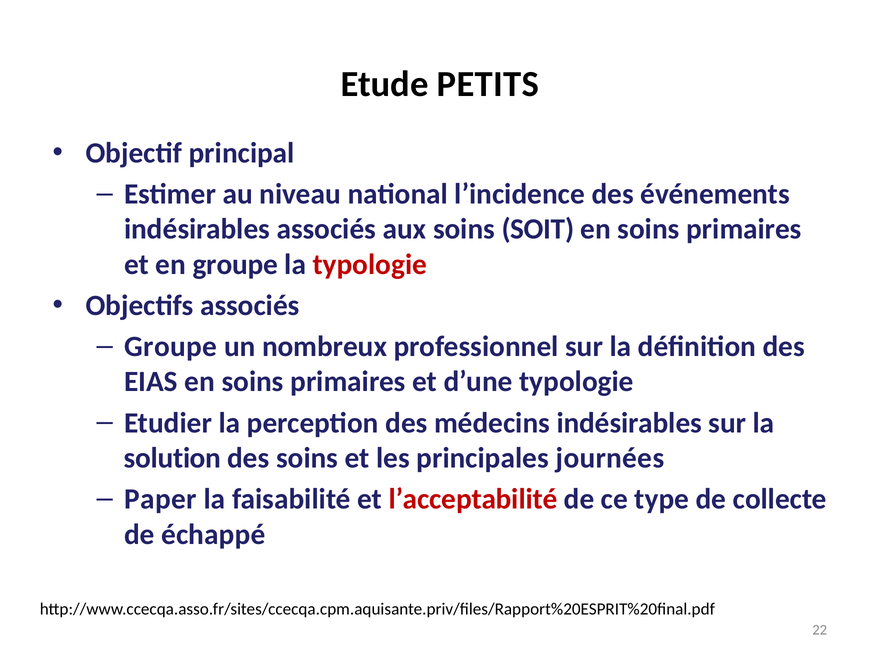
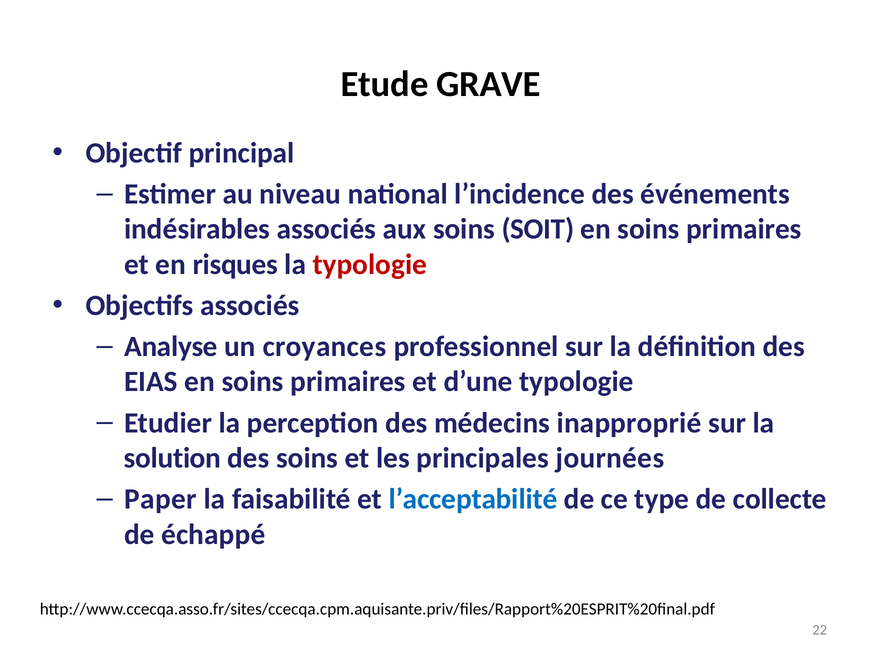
PETITS: PETITS -> GRAVE
en groupe: groupe -> risques
Groupe at (171, 347): Groupe -> Analyse
nombreux: nombreux -> croyances
médecins indésirables: indésirables -> inapproprié
l’acceptabilité colour: red -> blue
